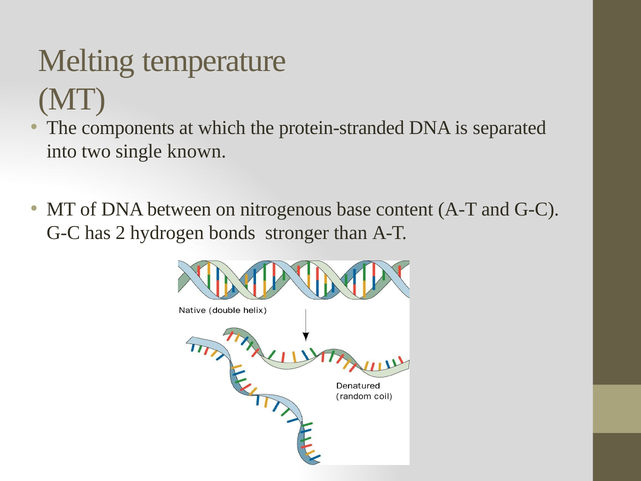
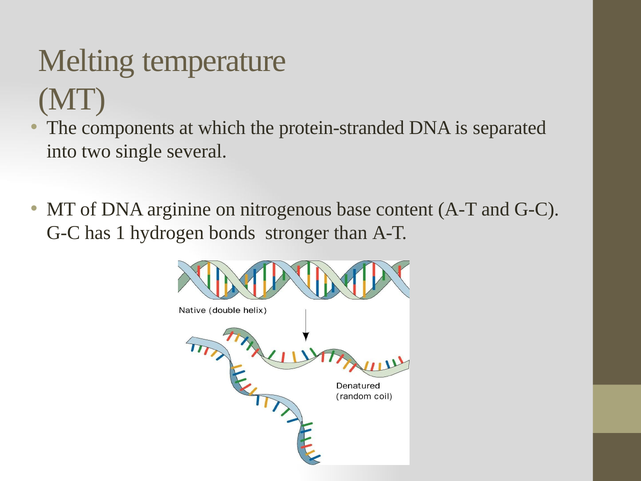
known: known -> several
between: between -> arginine
2: 2 -> 1
